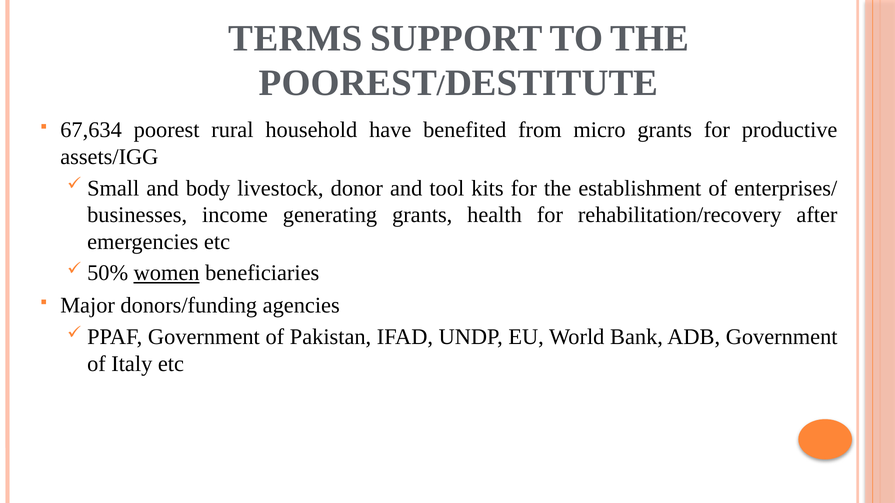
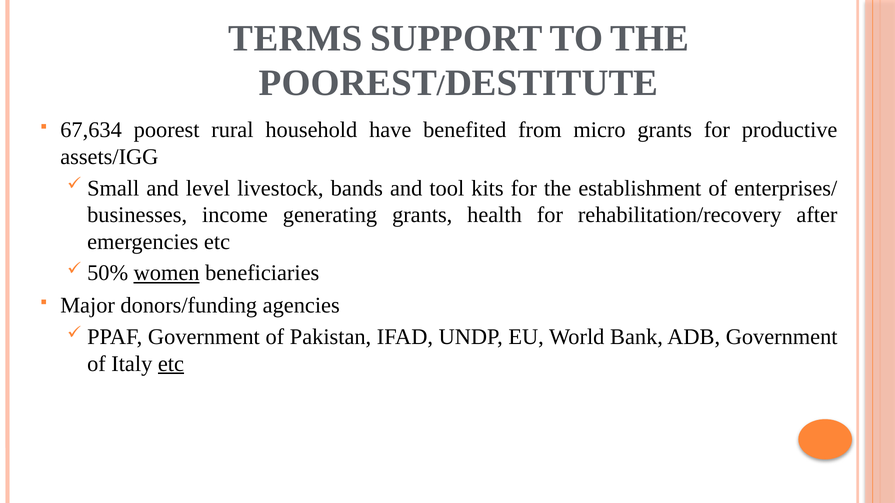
body: body -> level
donor: donor -> bands
etc at (171, 364) underline: none -> present
